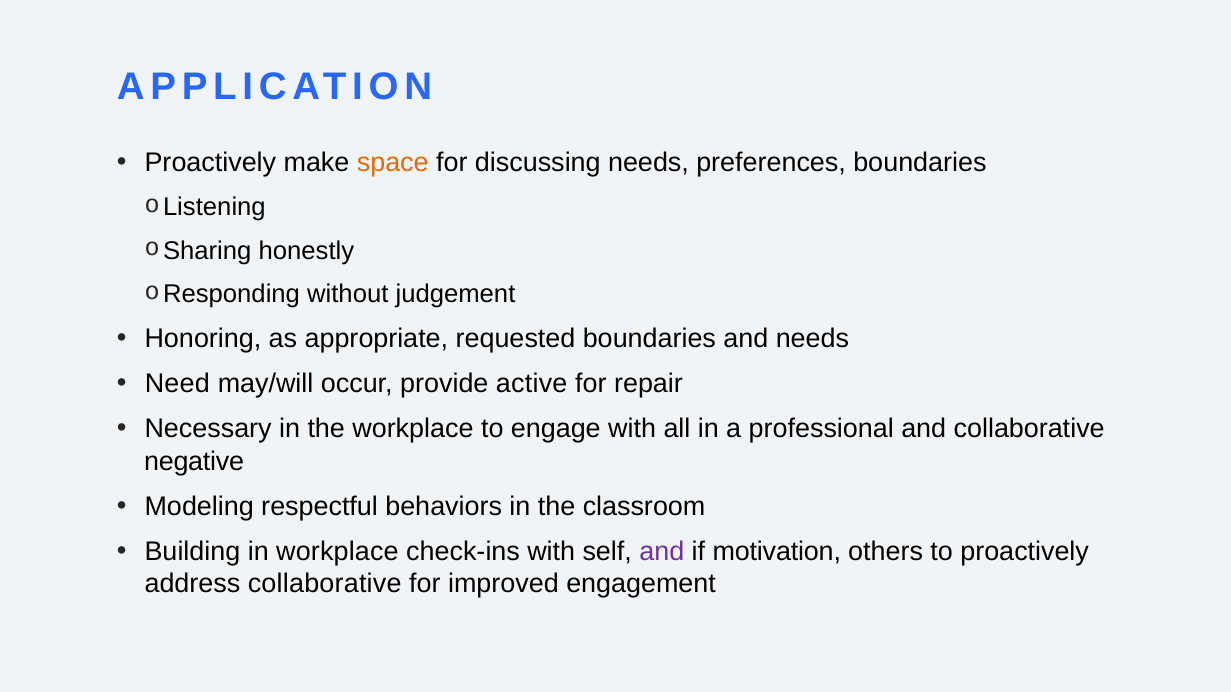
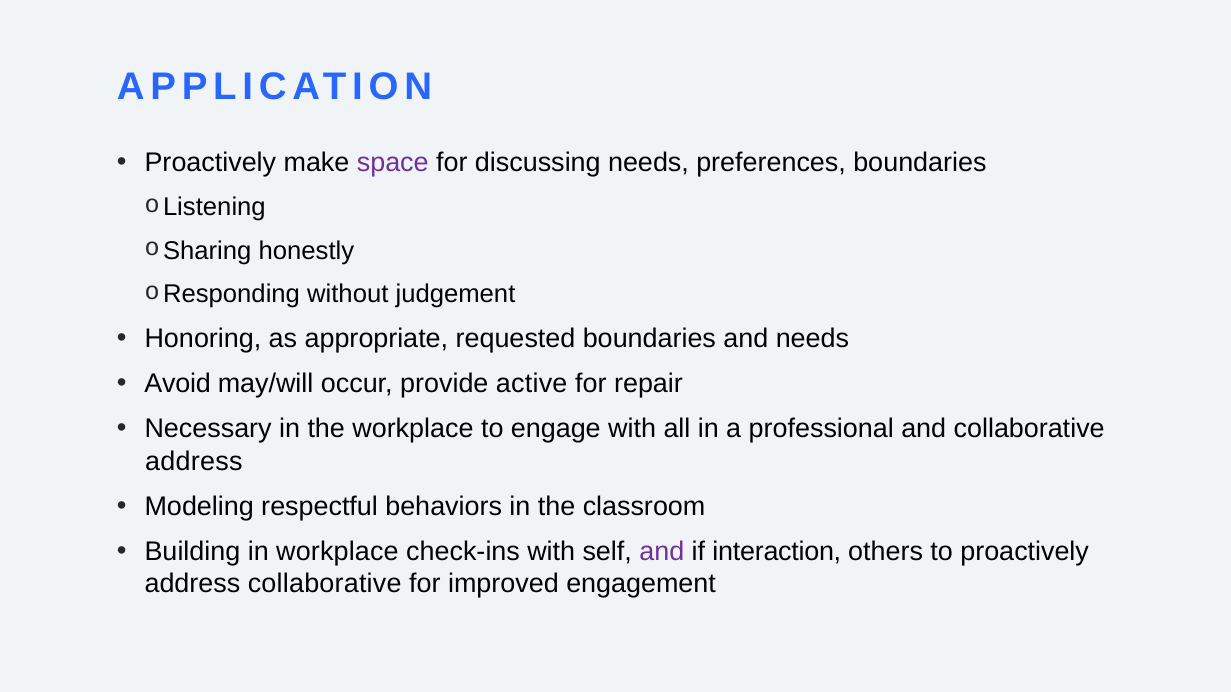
space colour: orange -> purple
Need: Need -> Avoid
negative at (194, 462): negative -> address
motivation: motivation -> interaction
